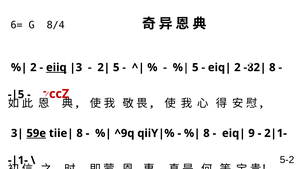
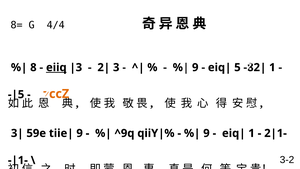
6=: 6= -> 8=
8/4: 8/4 -> 4/4
2 at (33, 67): 2 -> 8
5 at (116, 67): 5 -> 3
5 at (195, 67): 5 -> 9
2 at (237, 67): 2 -> 5
8 at (272, 67): 8 -> 1
zccZ at (56, 94) colour: red -> orange
59e underline: present -> none
8 at (80, 133): 8 -> 9
8 at (206, 133): 8 -> 9
9 at (252, 133): 9 -> 1
5-2: 5-2 -> 3-2
